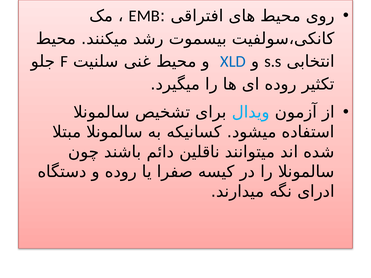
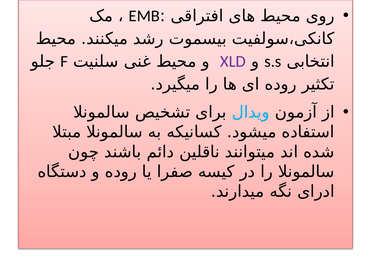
XLD colour: blue -> purple
